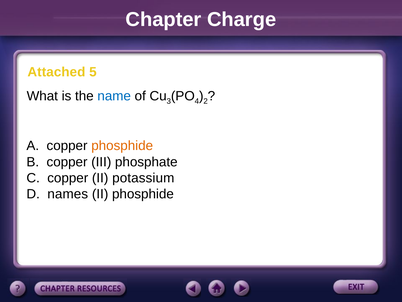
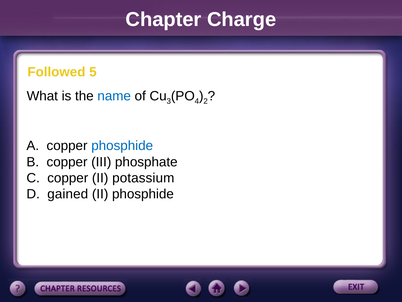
Attached: Attached -> Followed
phosphide at (122, 146) colour: orange -> blue
names: names -> gained
